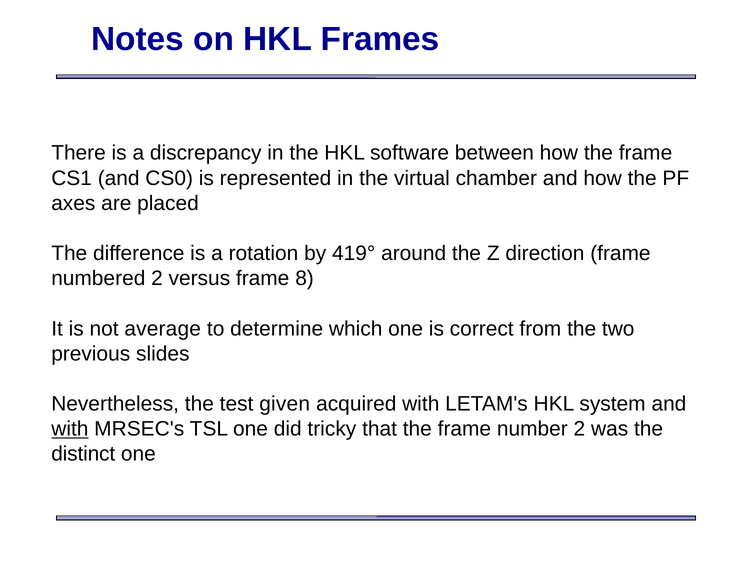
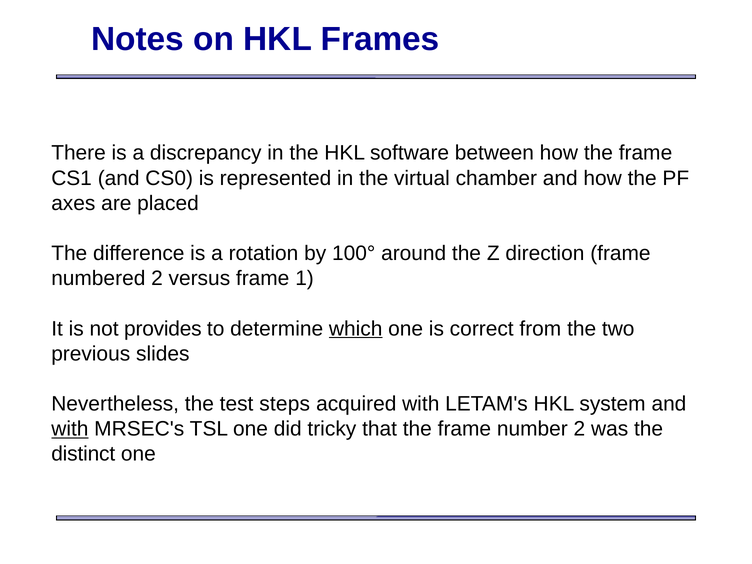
419°: 419° -> 100°
8: 8 -> 1
average: average -> provides
which underline: none -> present
given: given -> steps
